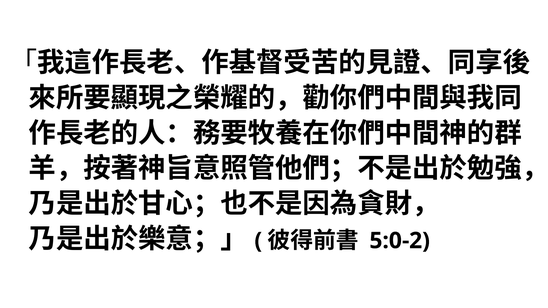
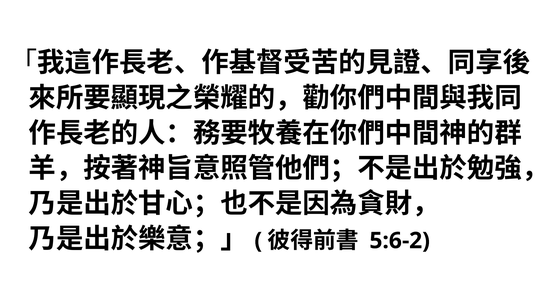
5:0-2: 5:0-2 -> 5:6-2
